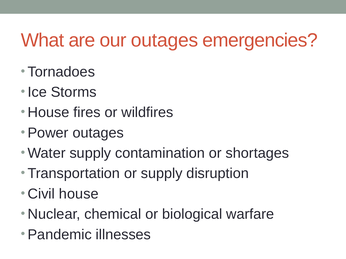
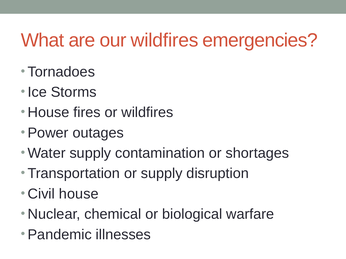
our outages: outages -> wildfires
